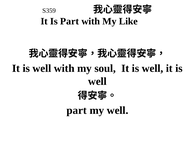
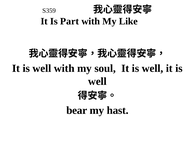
part at (77, 110): part -> bear
my well: well -> hast
